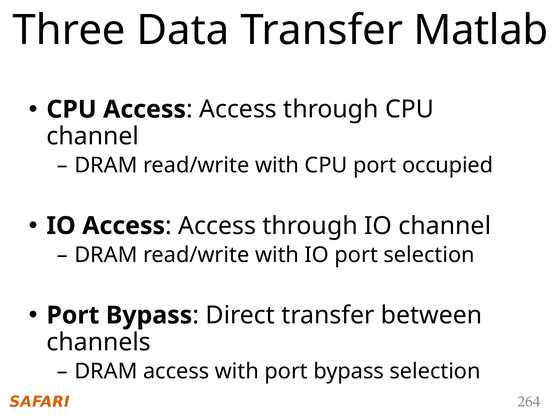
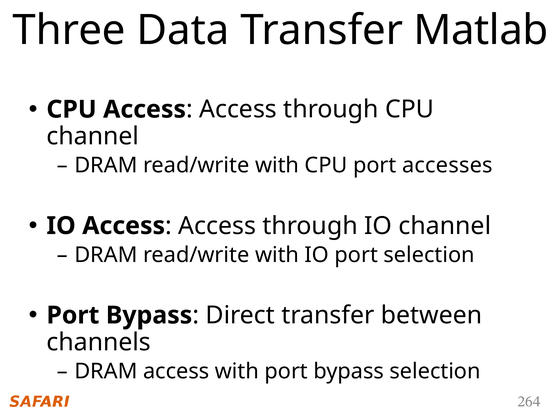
occupied: occupied -> accesses
